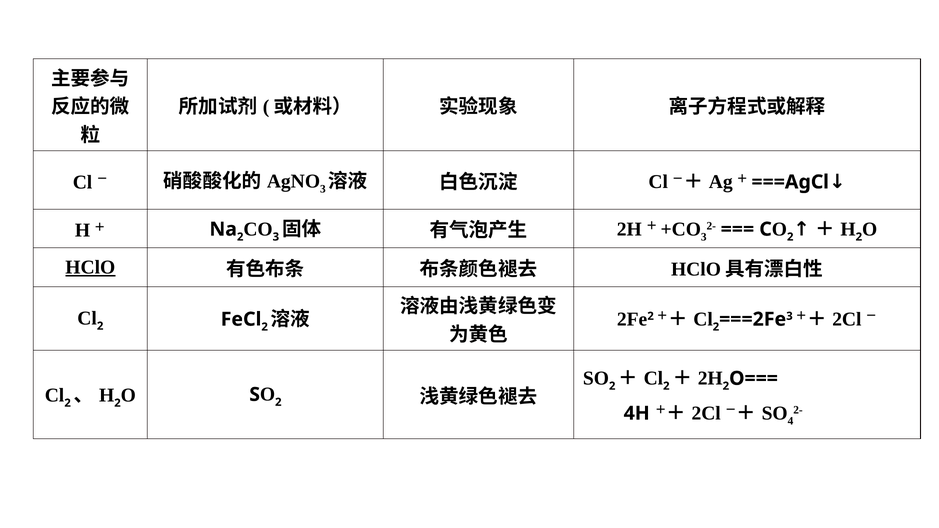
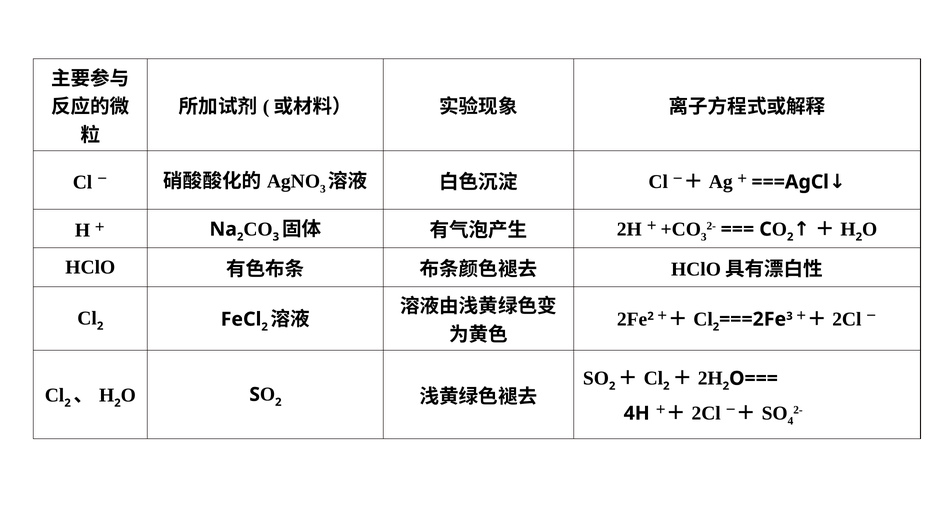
HClO underline: present -> none
